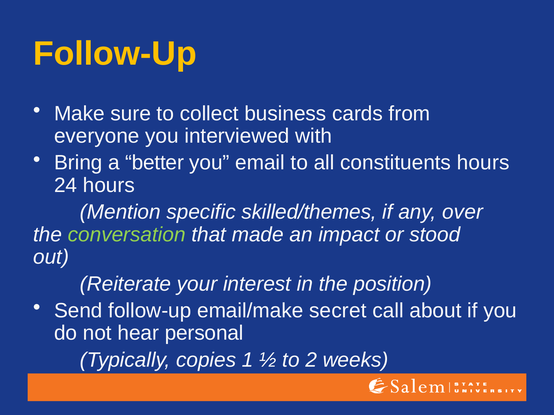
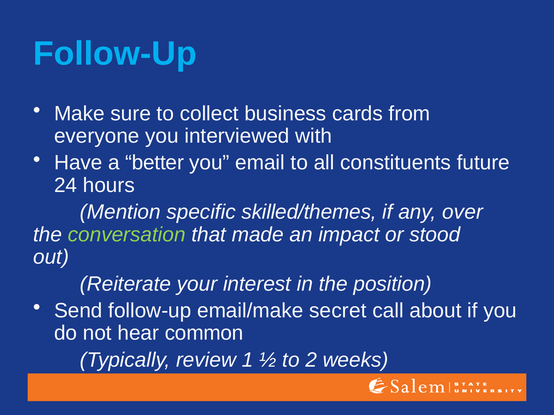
Follow-Up at (115, 54) colour: yellow -> light blue
Bring: Bring -> Have
constituents hours: hours -> future
personal: personal -> common
copies: copies -> review
